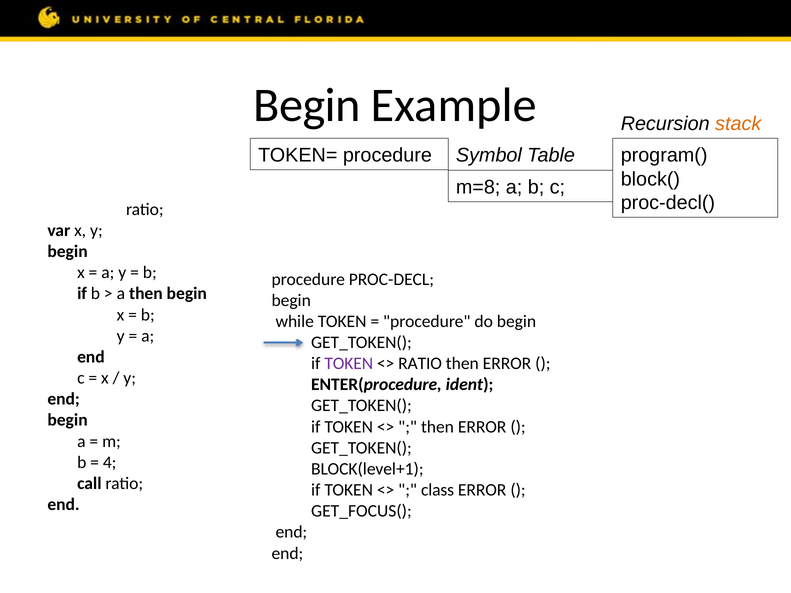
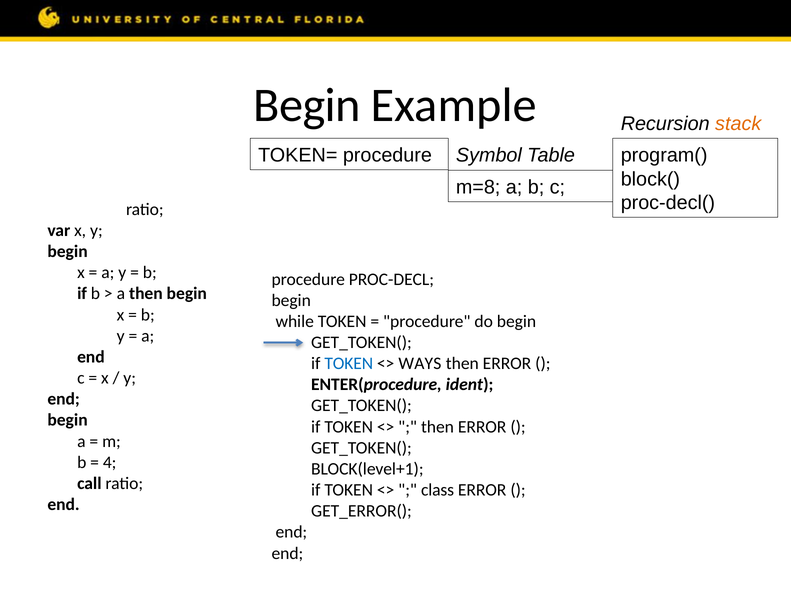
TOKEN at (349, 364) colour: purple -> blue
RATIO at (420, 364): RATIO -> WAYS
GET_FOCUS(: GET_FOCUS( -> GET_ERROR(
